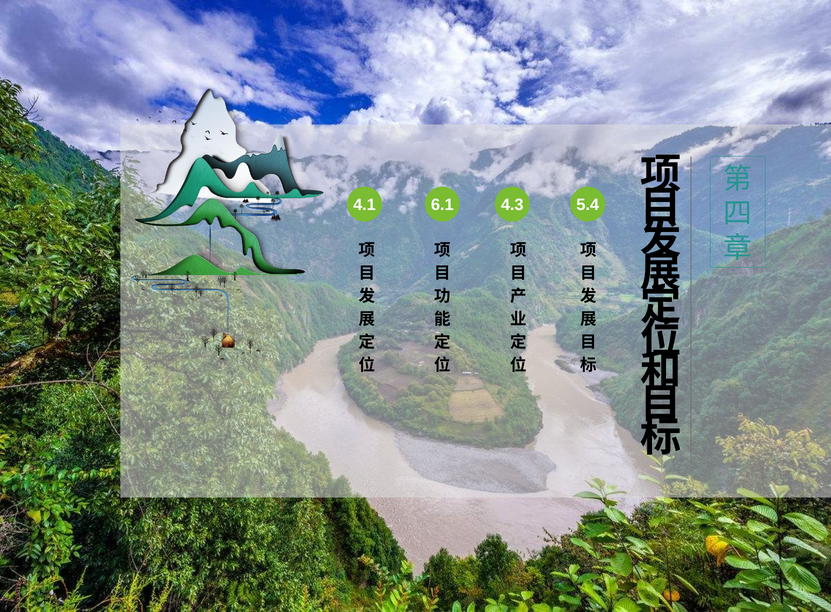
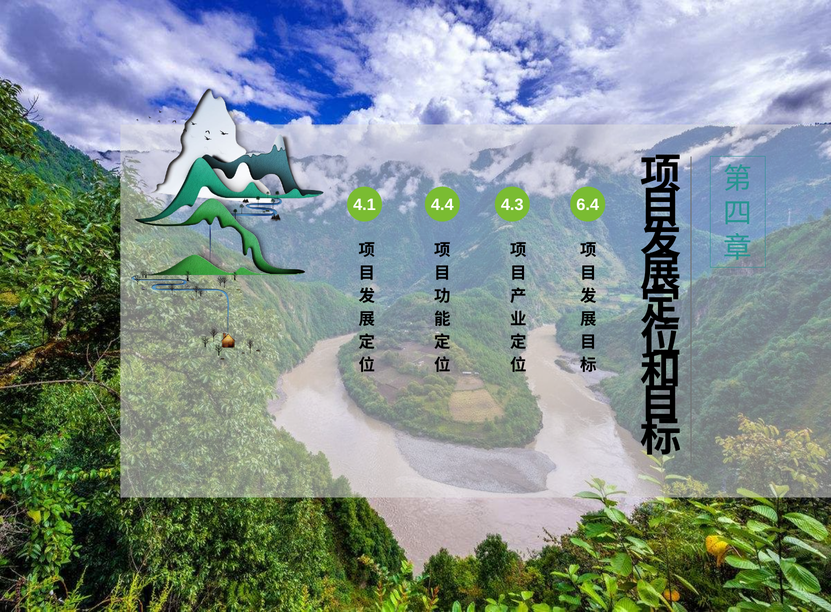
6.1: 6.1 -> 4.4
5.4: 5.4 -> 6.4
